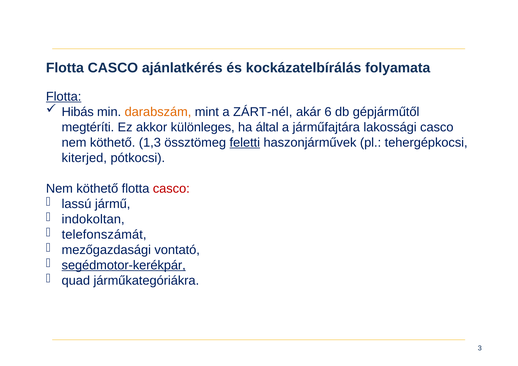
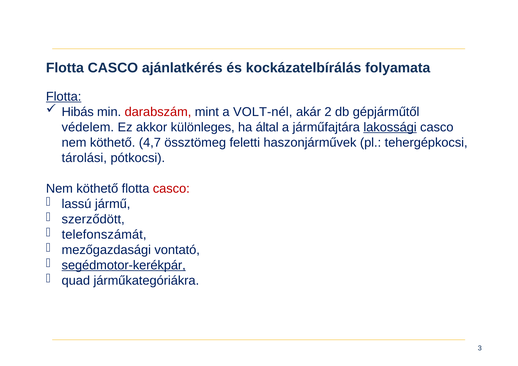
darabszám colour: orange -> red
ZÁRT-nél: ZÁRT-nél -> VOLT-nél
6: 6 -> 2
megtéríti: megtéríti -> védelem
lakossági underline: none -> present
1,3: 1,3 -> 4,7
feletti underline: present -> none
kiterjed: kiterjed -> tárolási
indokoltan: indokoltan -> szerződött
